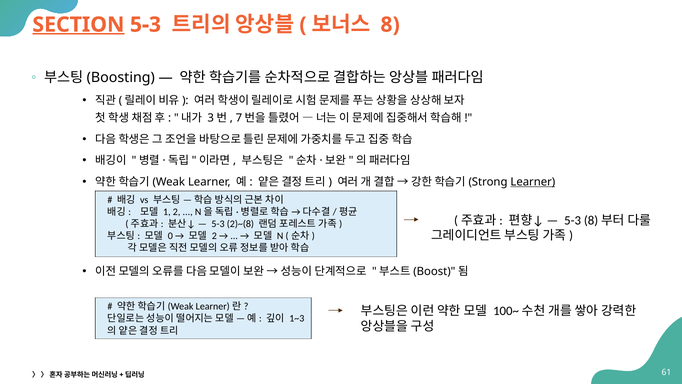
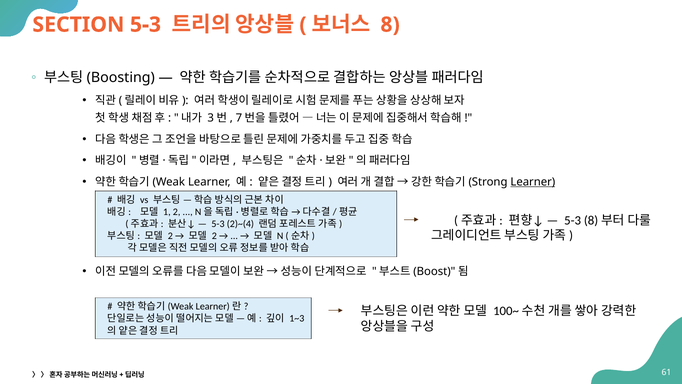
SECTION underline: present -> none
2)~(8: 2)~(8 -> 2)~(4
0 at (170, 236): 0 -> 2
